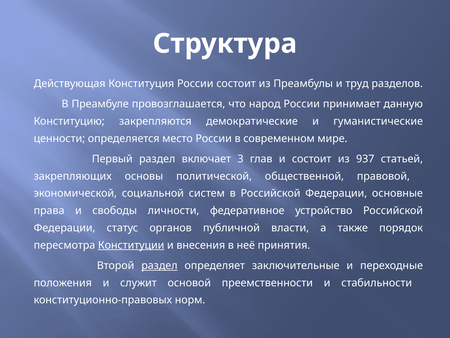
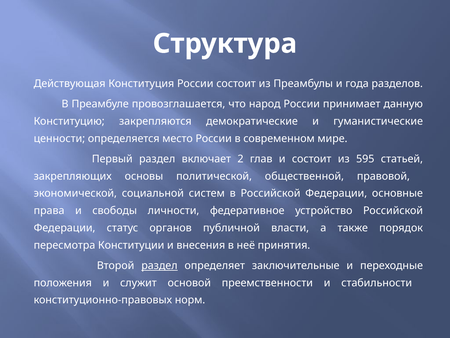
труд: труд -> года
3: 3 -> 2
937: 937 -> 595
Конституции underline: present -> none
